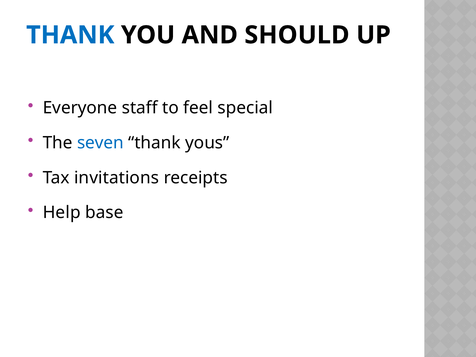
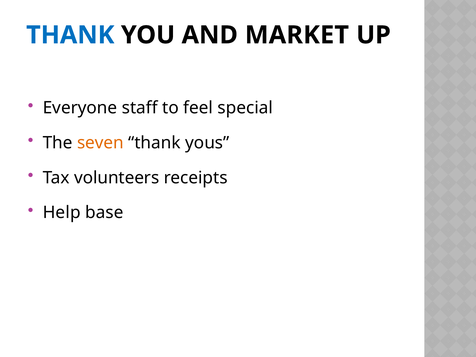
SHOULD: SHOULD -> MARKET
seven colour: blue -> orange
invitations: invitations -> volunteers
